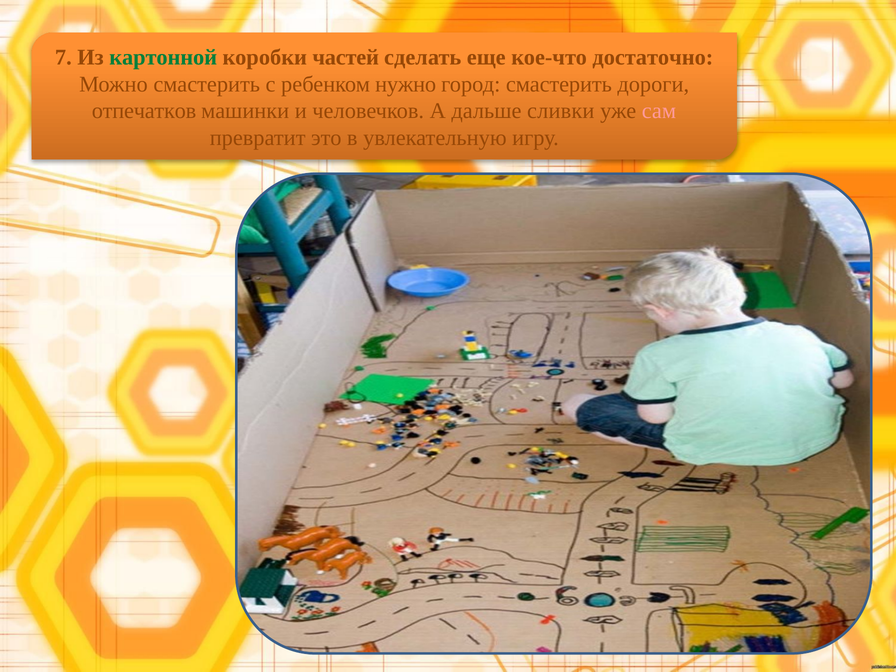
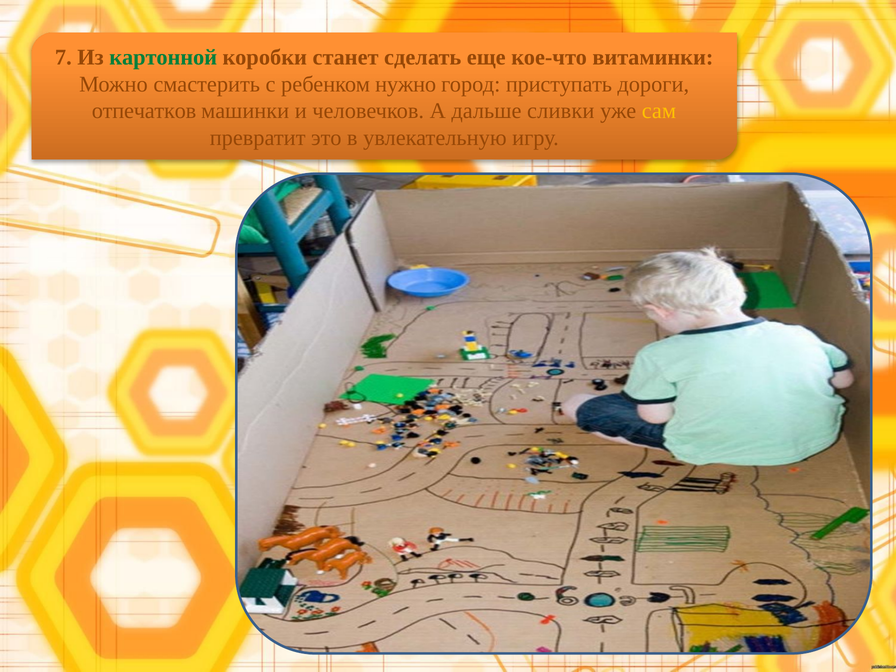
частей: частей -> станет
достаточно: достаточно -> витаминки
город смастерить: смастерить -> приступать
сам colour: pink -> yellow
